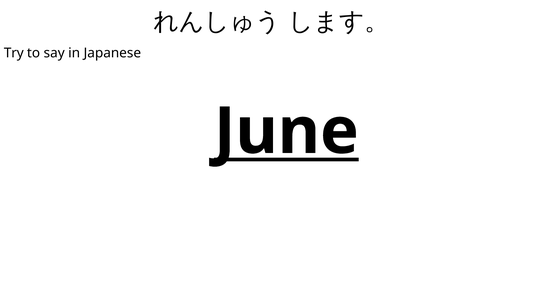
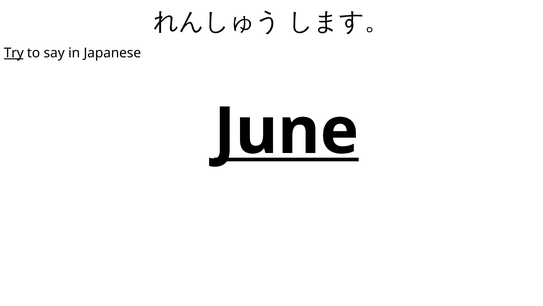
Try underline: none -> present
